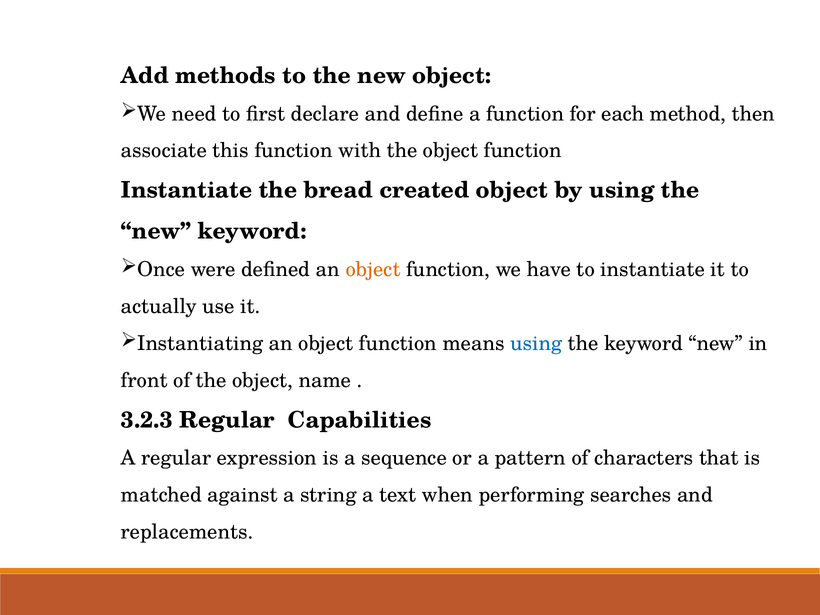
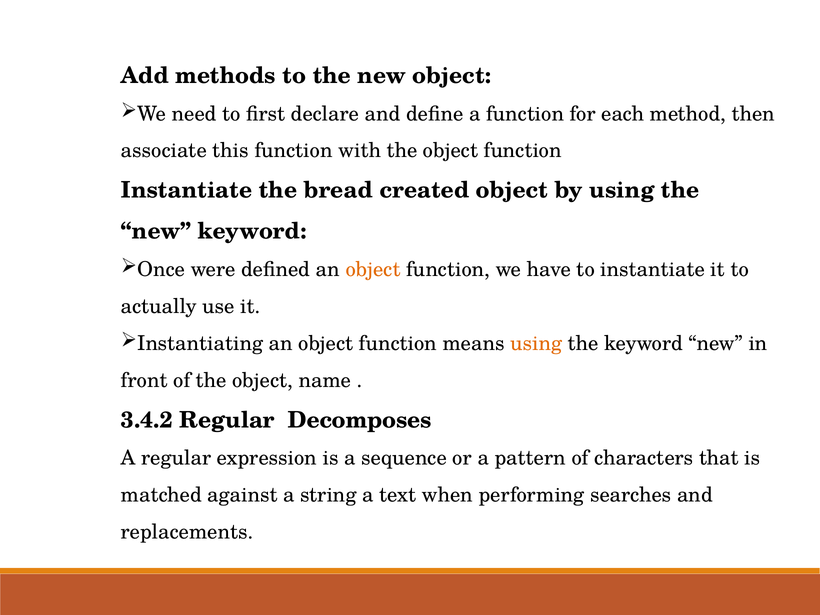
using at (536, 343) colour: blue -> orange
3.2.3: 3.2.3 -> 3.4.2
Capabilities: Capabilities -> Decomposes
